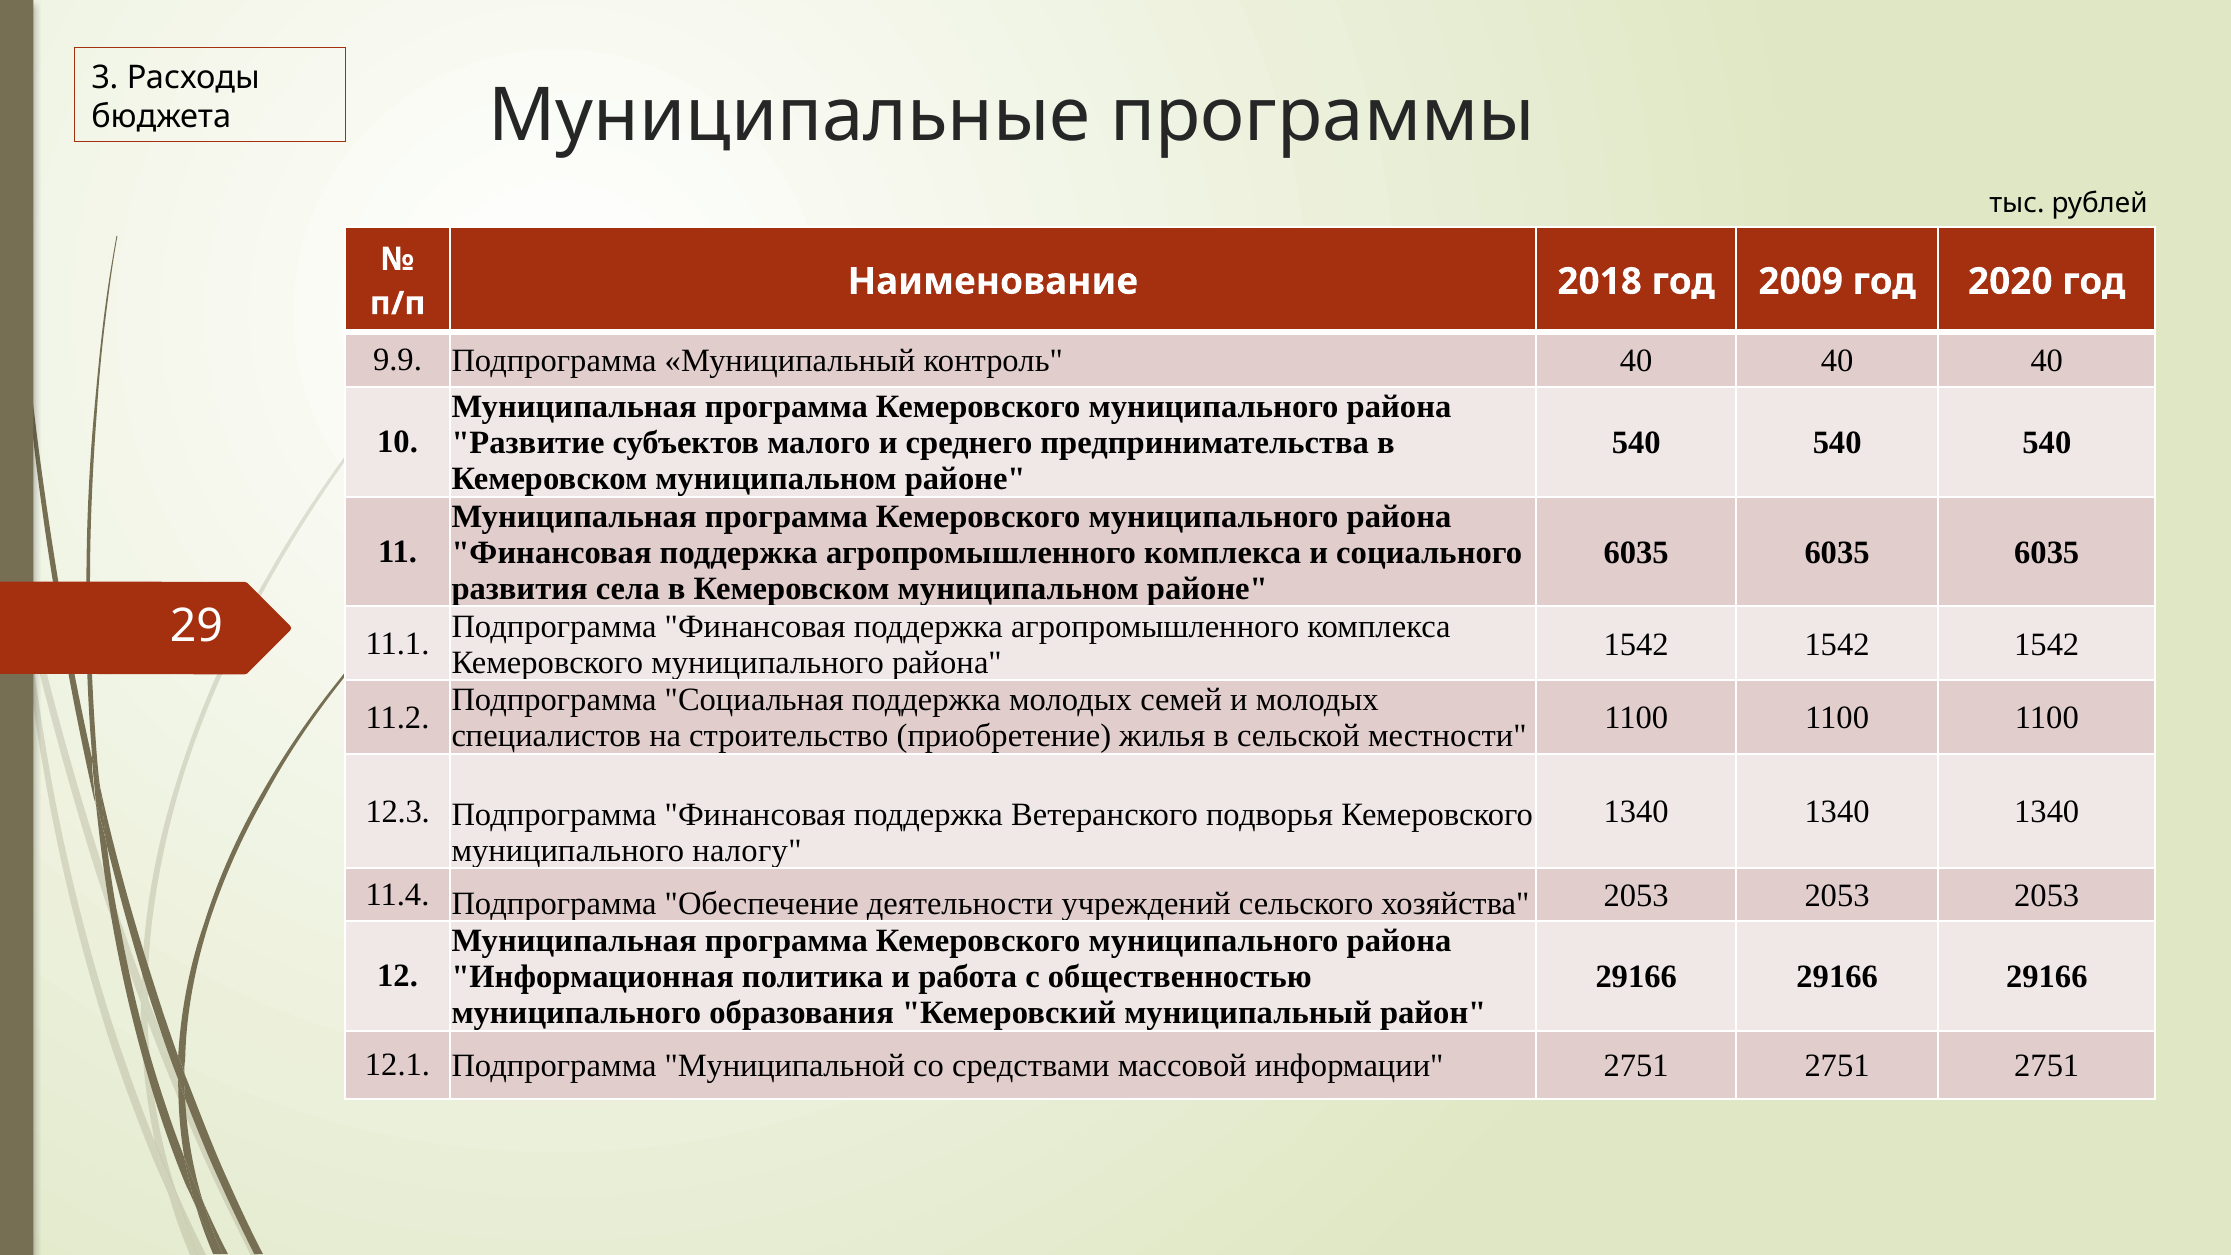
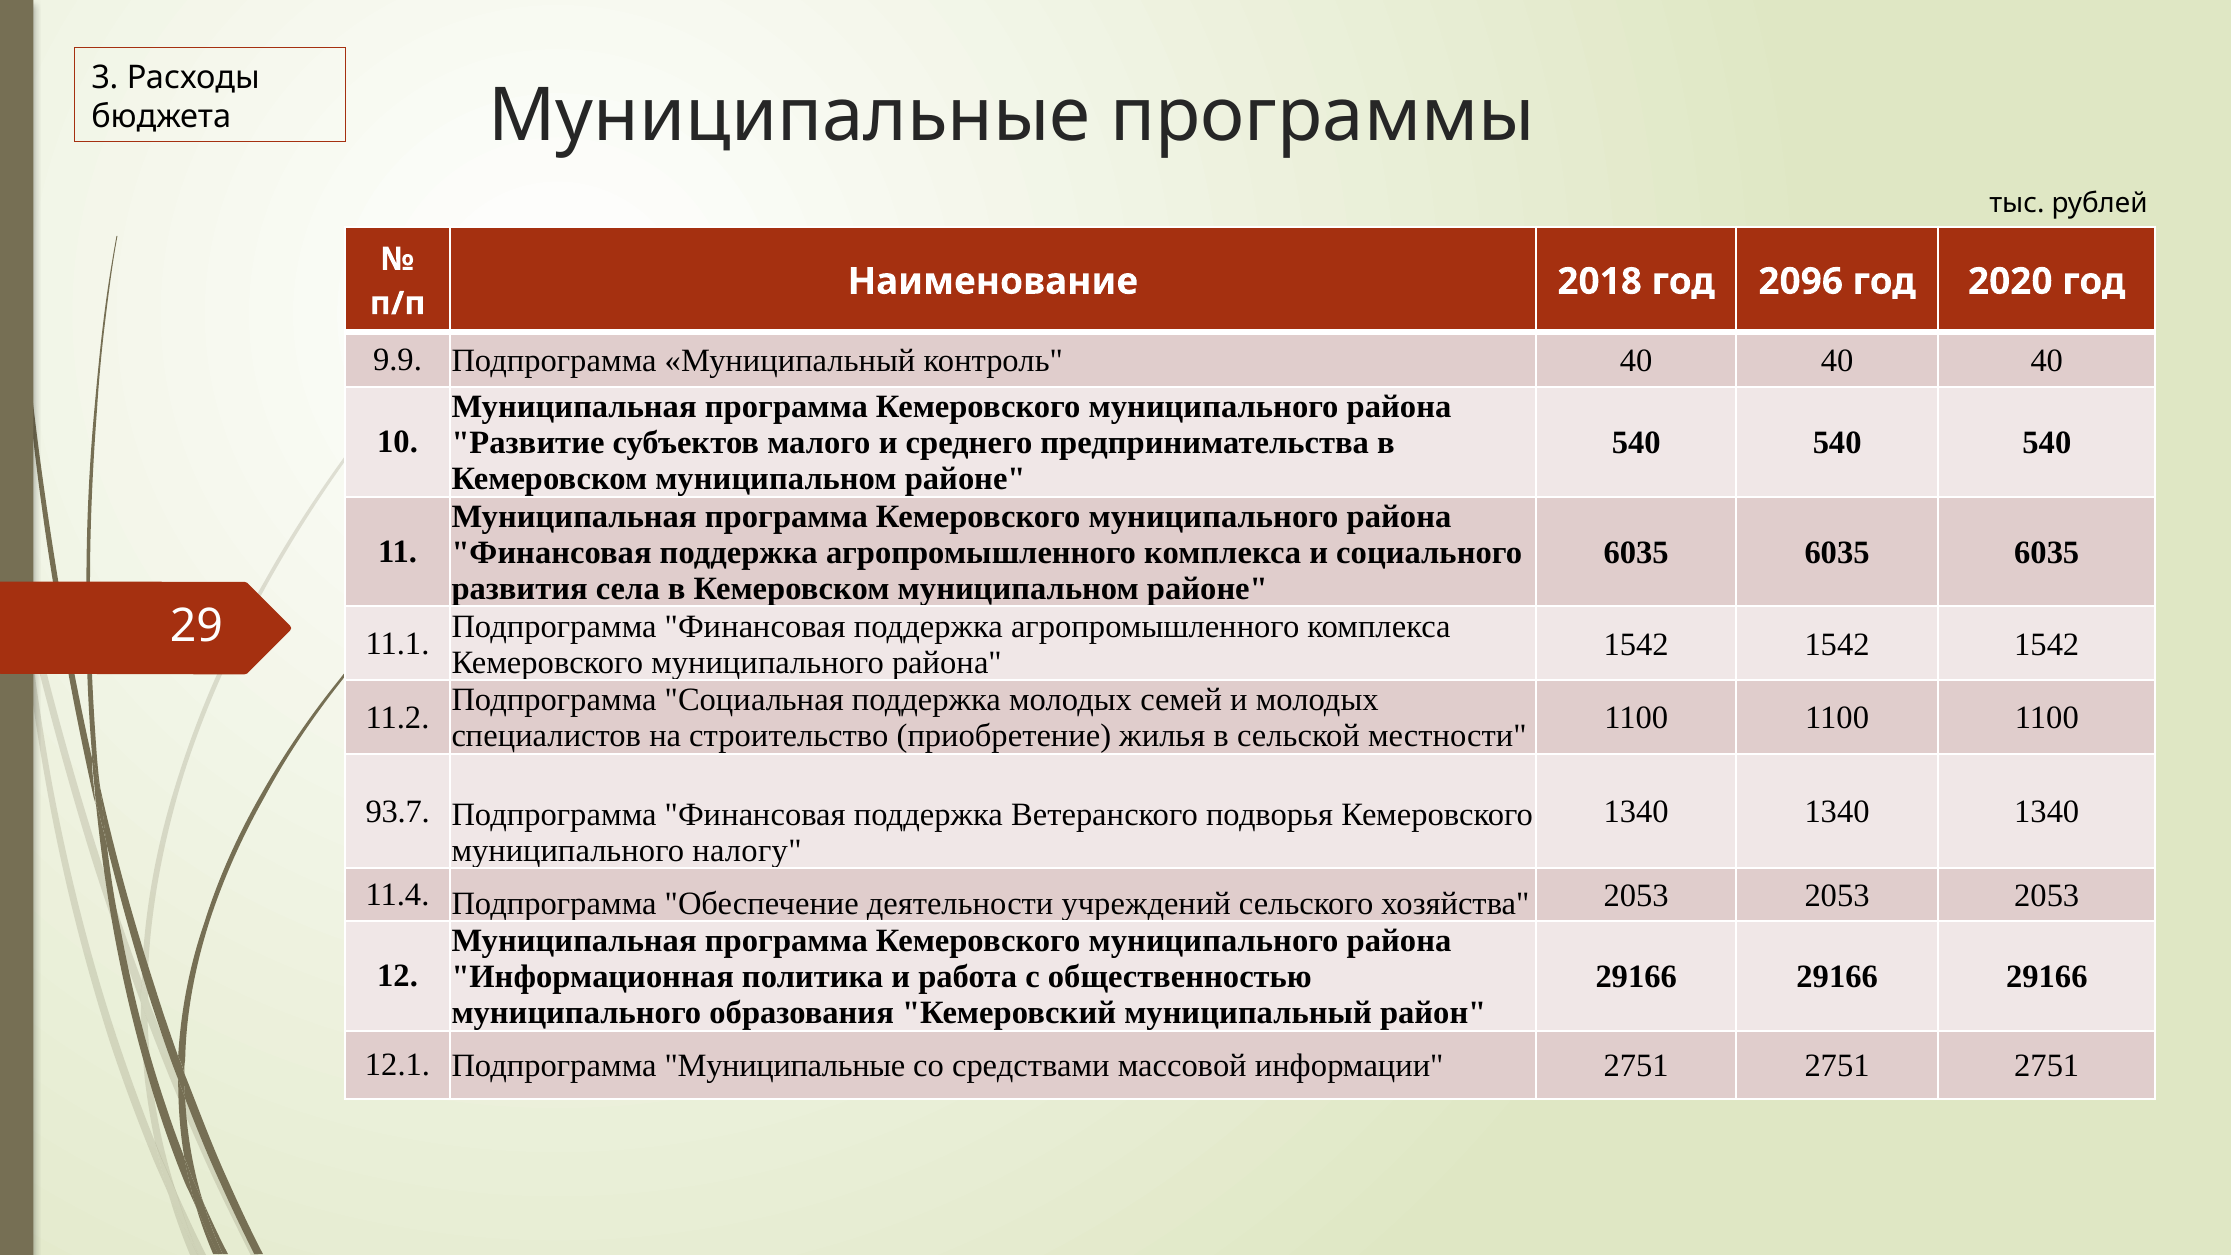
2009: 2009 -> 2096
12.3: 12.3 -> 93.7
Подпрограмма Муниципальной: Муниципальной -> Муниципальные
